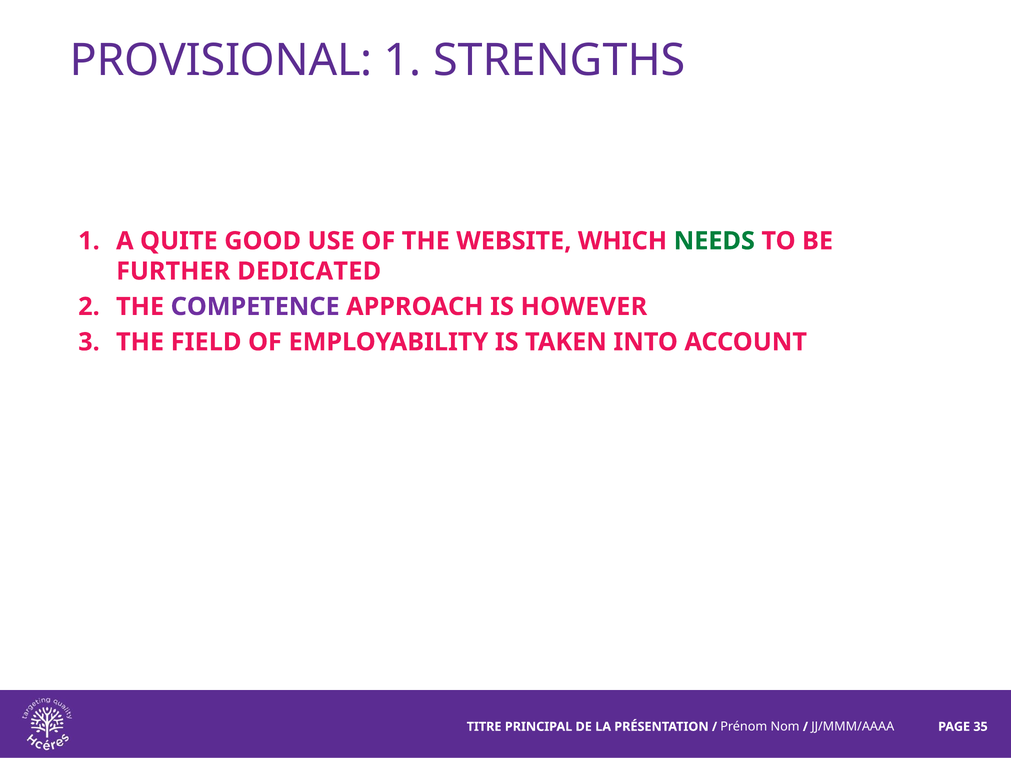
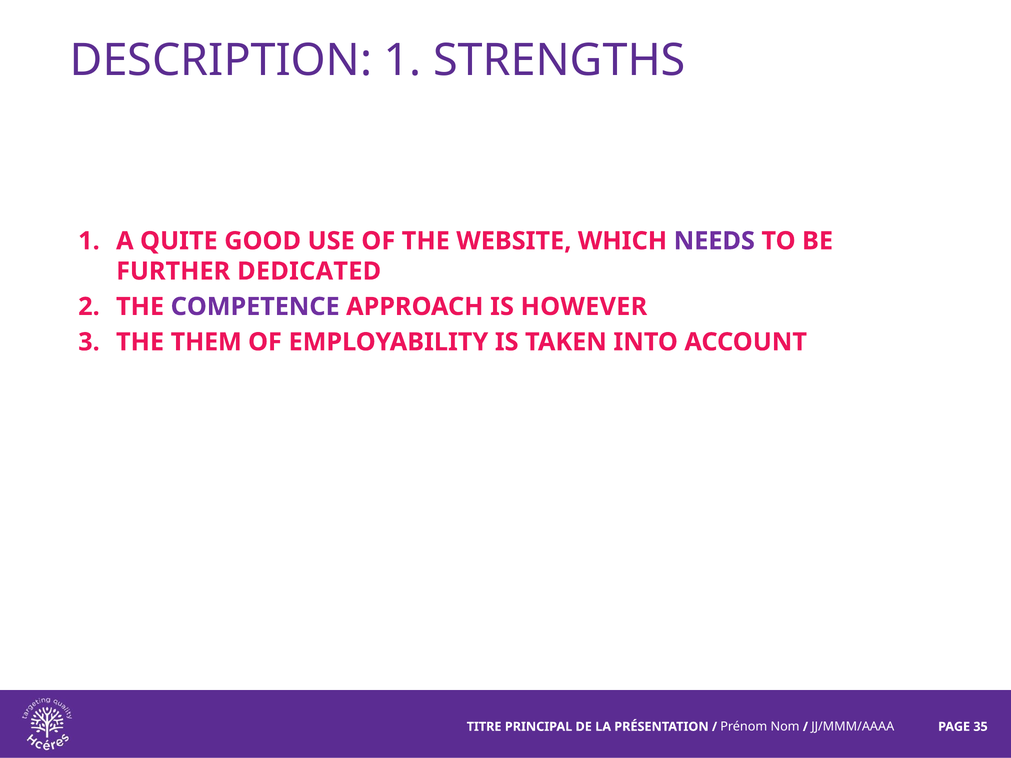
PROVISIONAL: PROVISIONAL -> DESCRIPTION
NEEDS colour: green -> purple
FIELD: FIELD -> THEM
